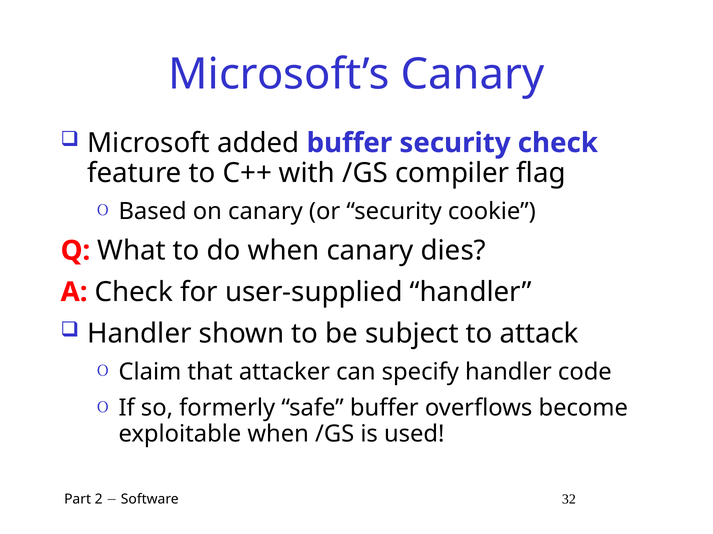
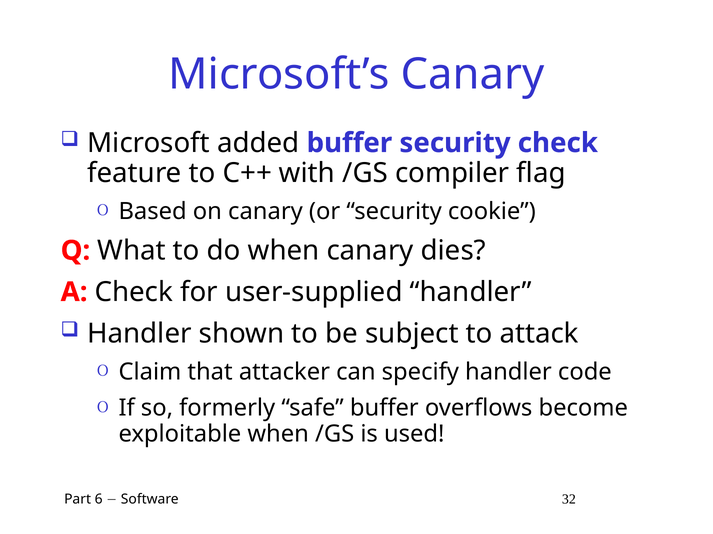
2: 2 -> 6
